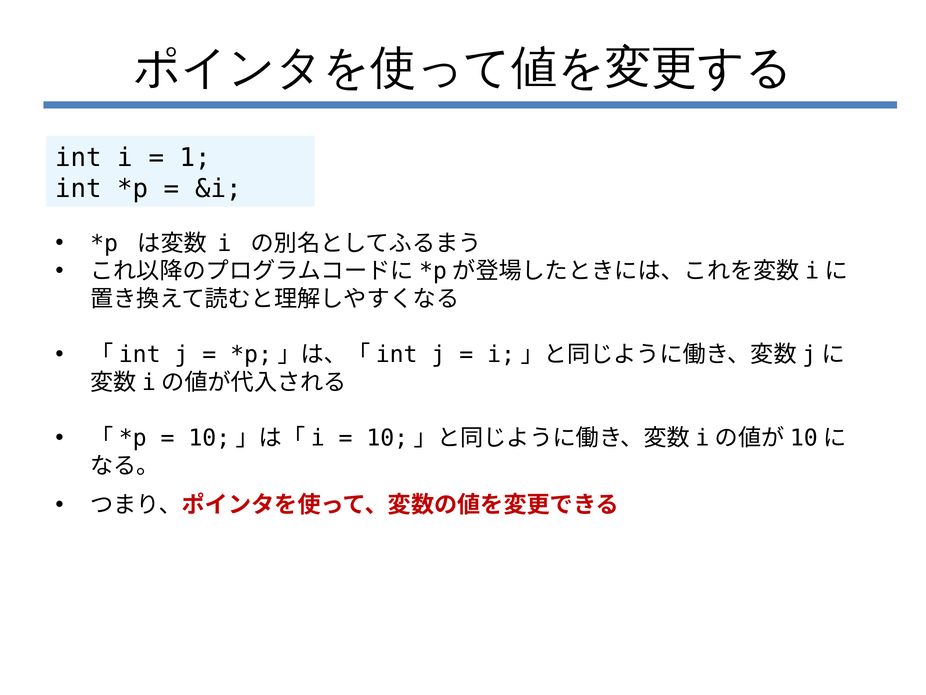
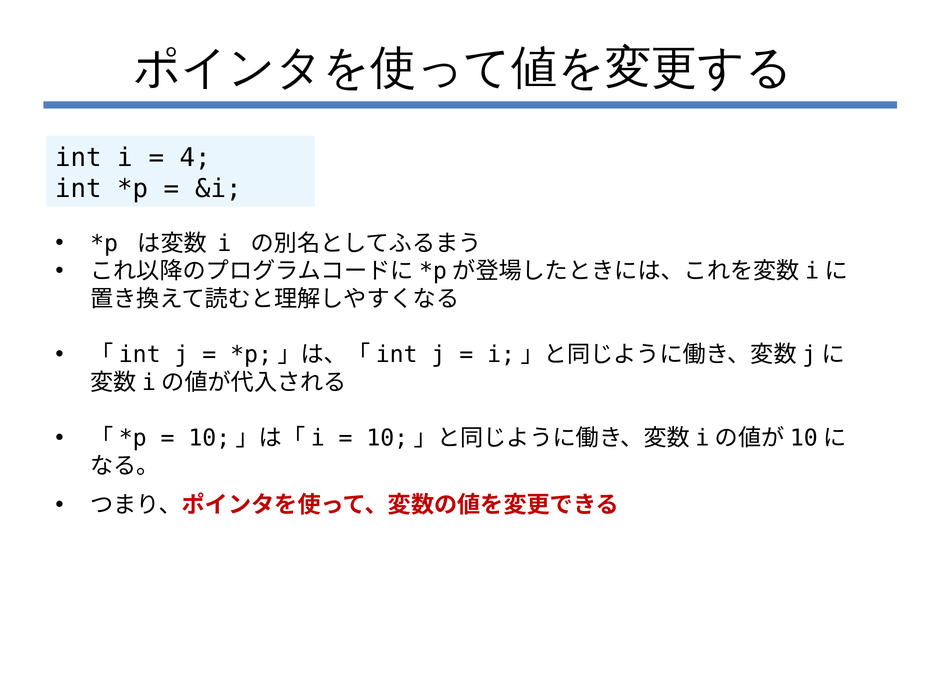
1: 1 -> 4
